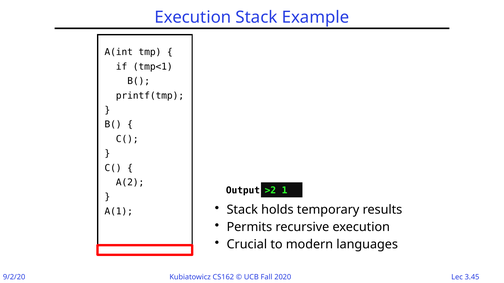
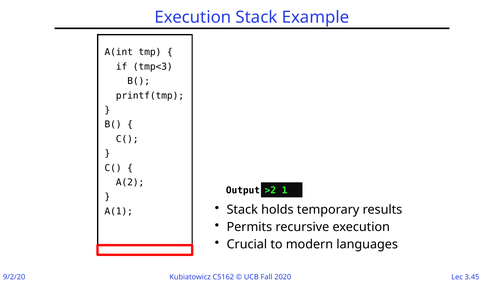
tmp<1: tmp<1 -> tmp<3
